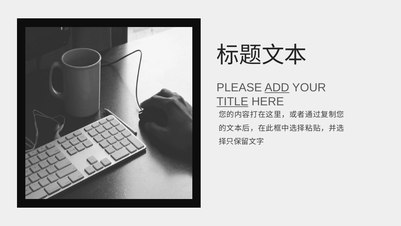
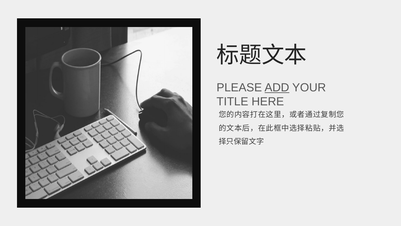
TITLE underline: present -> none
